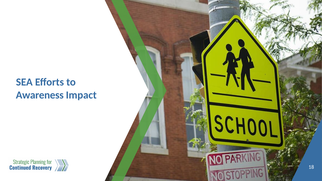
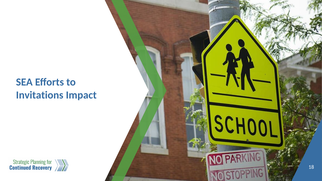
Awareness: Awareness -> Invitations
